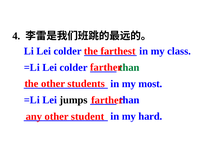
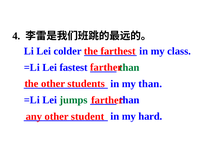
=Li Lei colder: colder -> fastest
my most: most -> than
jumps colour: black -> green
